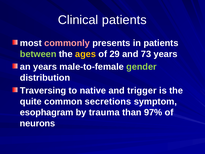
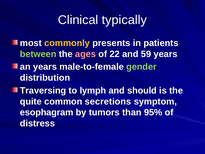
Clinical patients: patients -> typically
commonly colour: pink -> yellow
ages colour: yellow -> pink
29: 29 -> 22
73: 73 -> 59
native: native -> lymph
trigger: trigger -> should
trauma: trauma -> tumors
97%: 97% -> 95%
neurons: neurons -> distress
